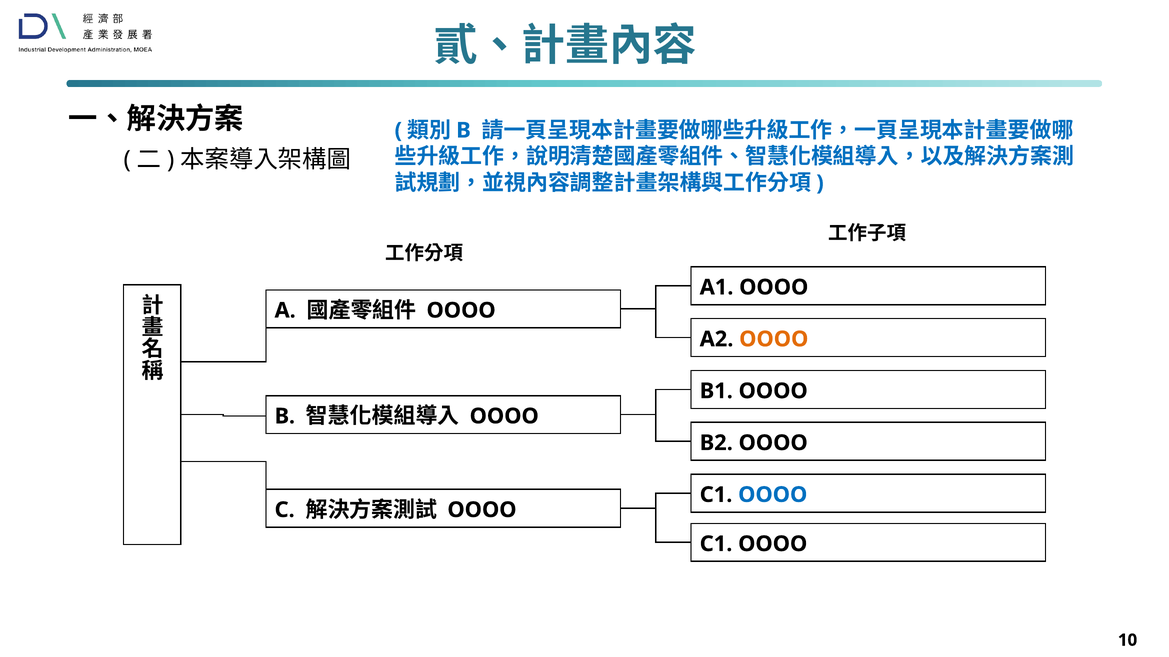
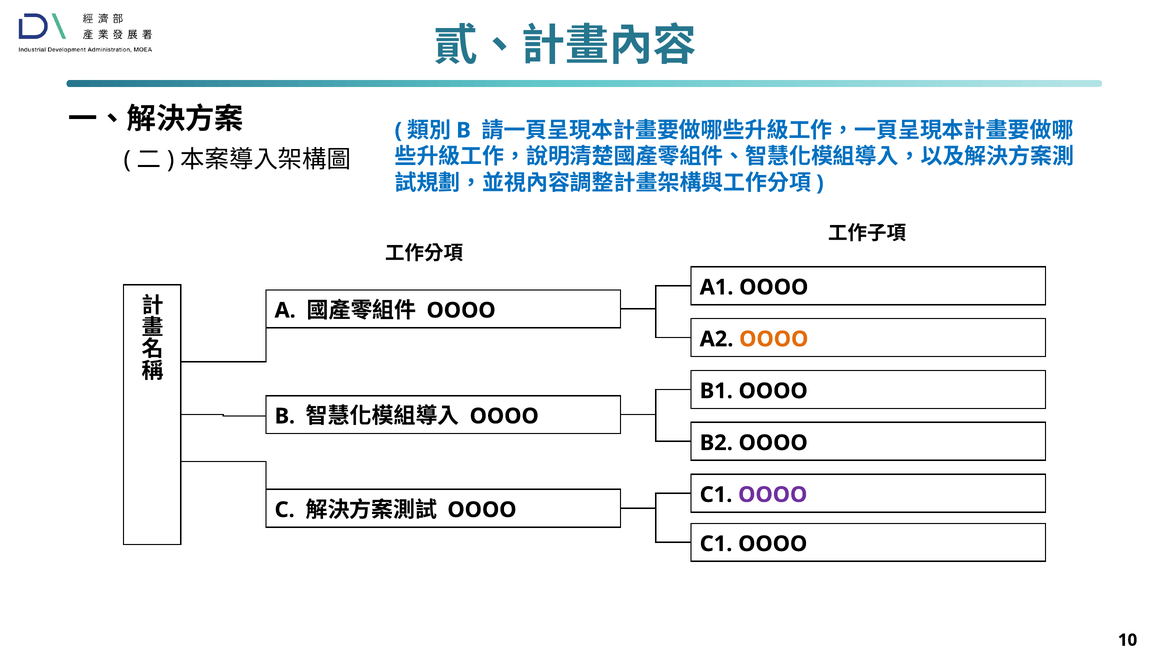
OOOO at (773, 495) colour: blue -> purple
